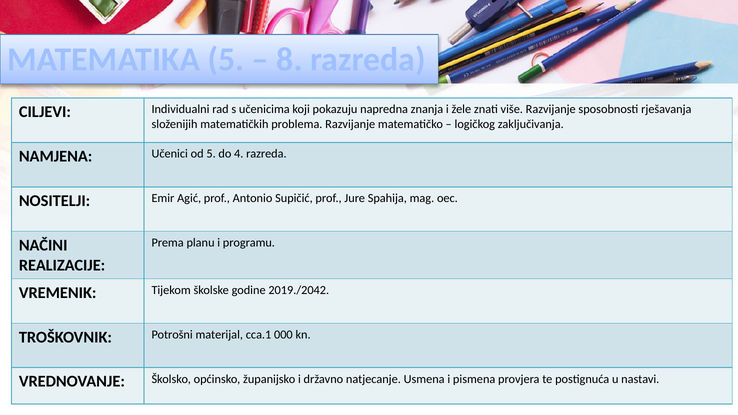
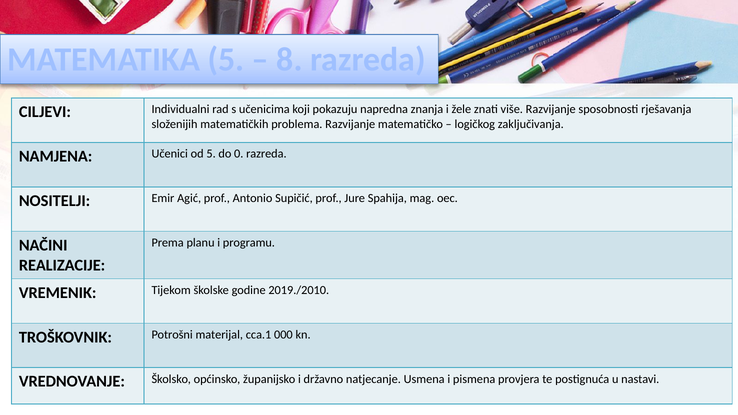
4: 4 -> 0
2019./2042: 2019./2042 -> 2019./2010
